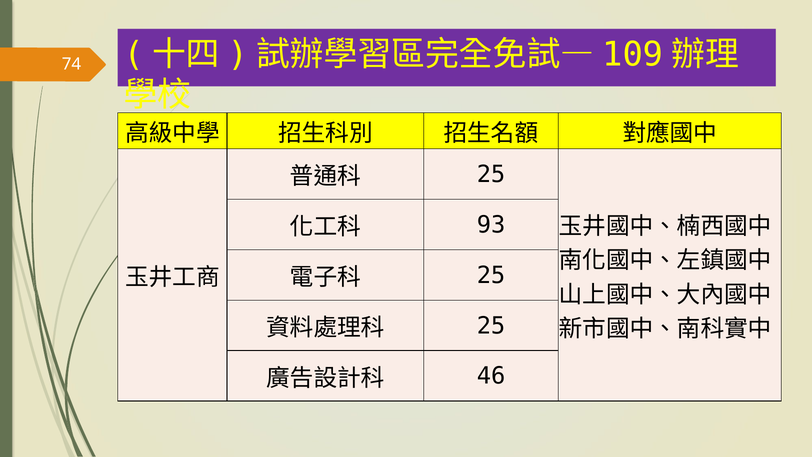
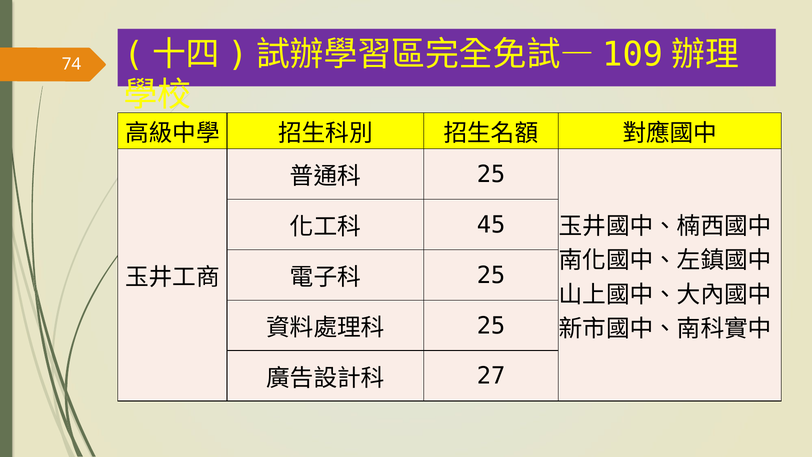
93: 93 -> 45
46: 46 -> 27
